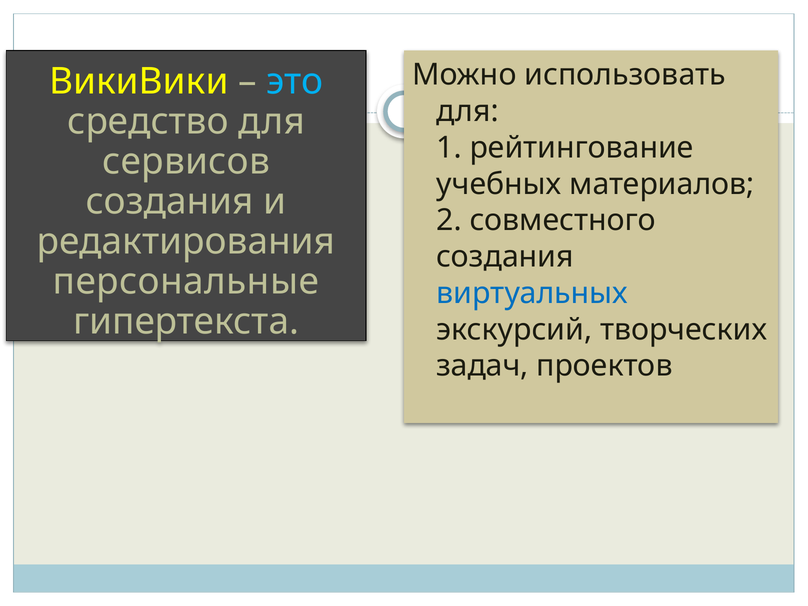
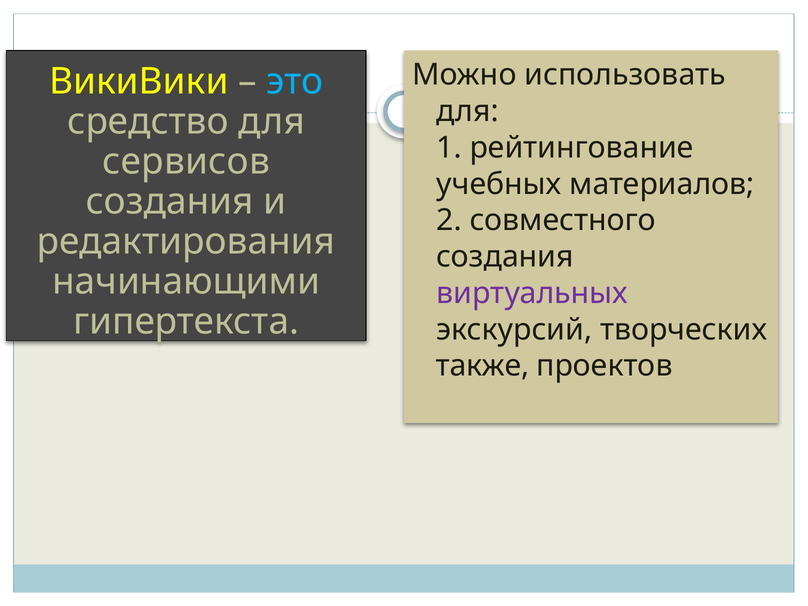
персональные: персональные -> начинающими
виртуальных colour: blue -> purple
задач: задач -> также
